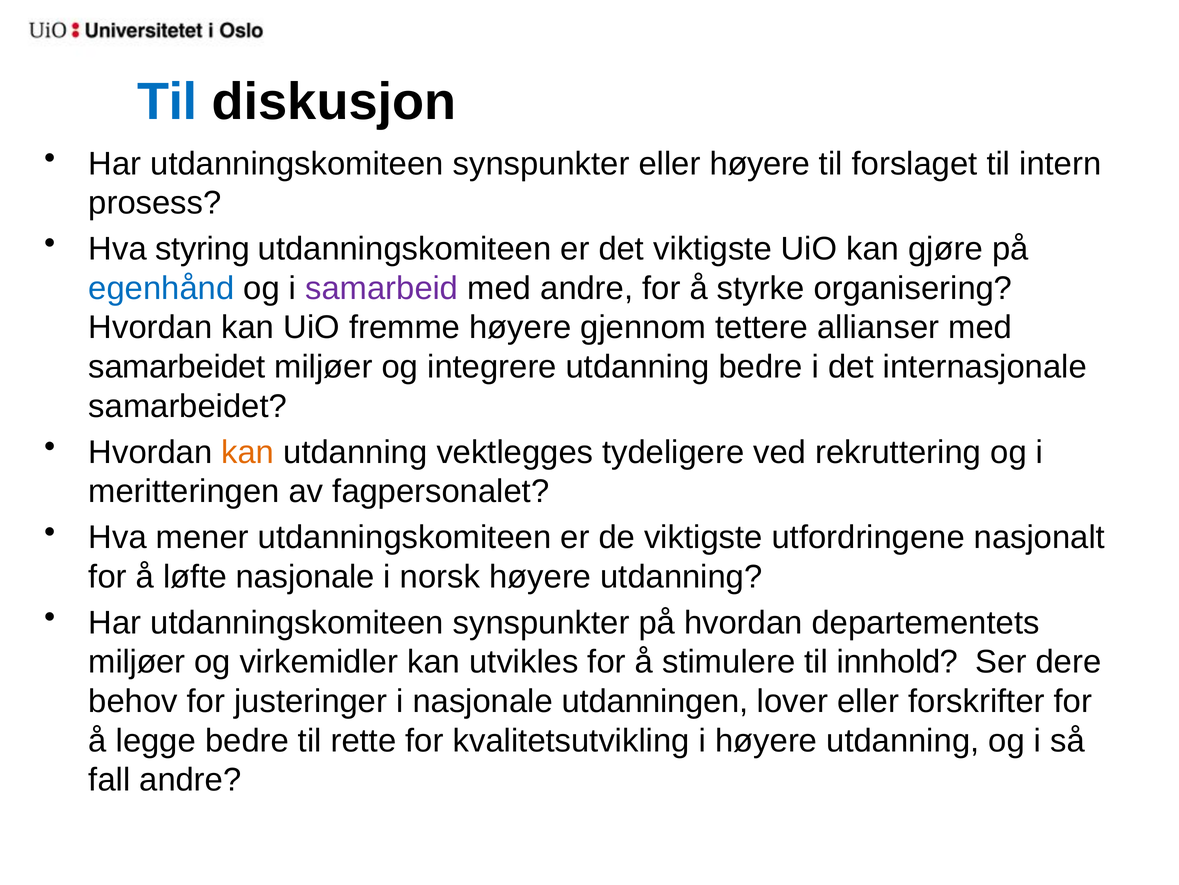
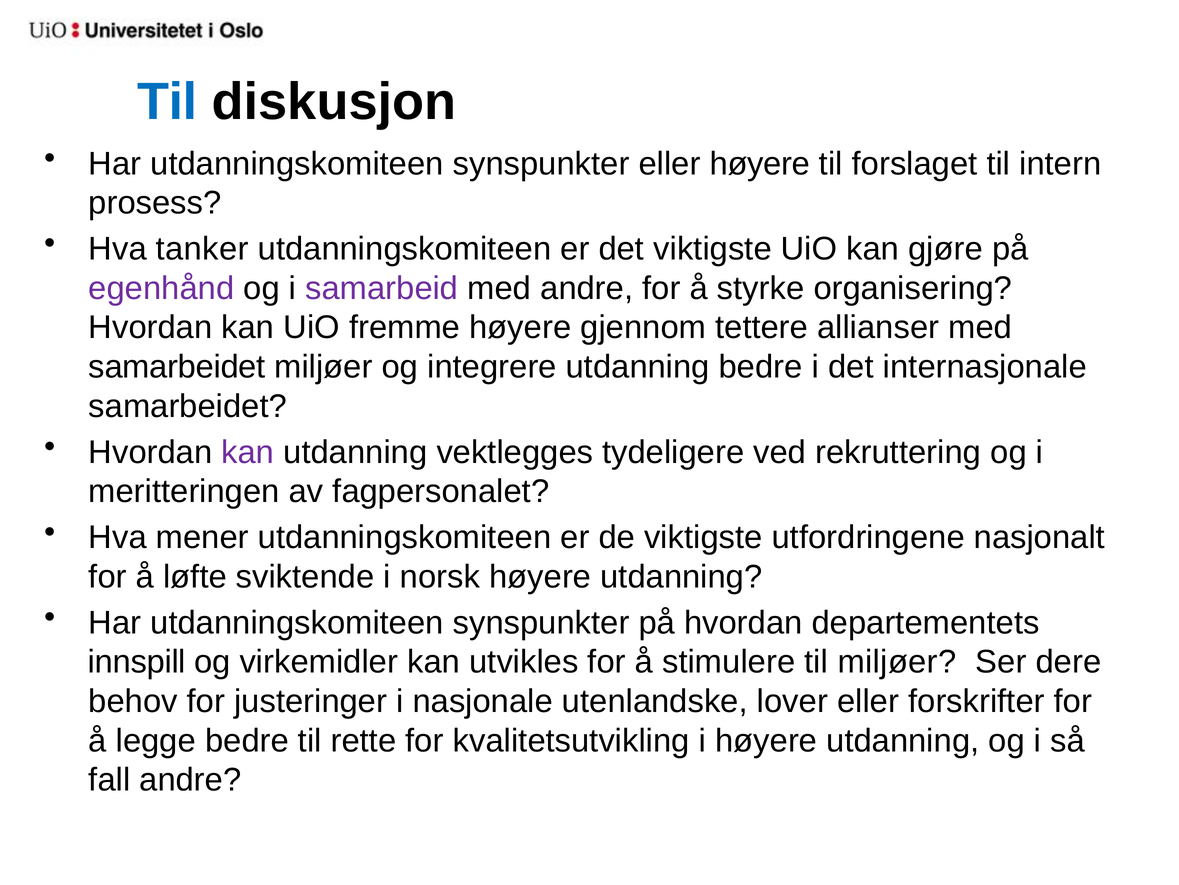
styring: styring -> tanker
egenhånd colour: blue -> purple
kan at (248, 452) colour: orange -> purple
løfte nasjonale: nasjonale -> sviktende
miljøer at (137, 662): miljøer -> innspill
til innhold: innhold -> miljøer
utdanningen: utdanningen -> utenlandske
